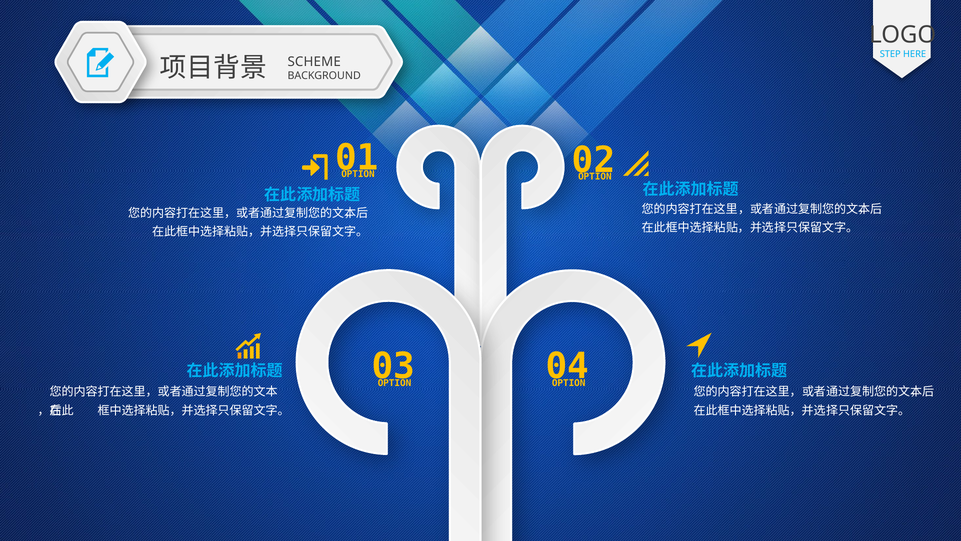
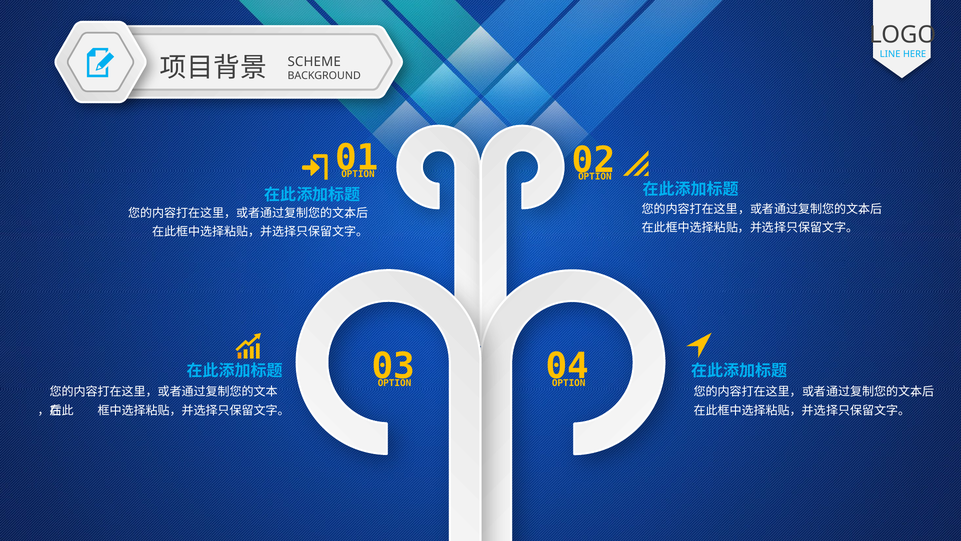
STEP: STEP -> LINE
